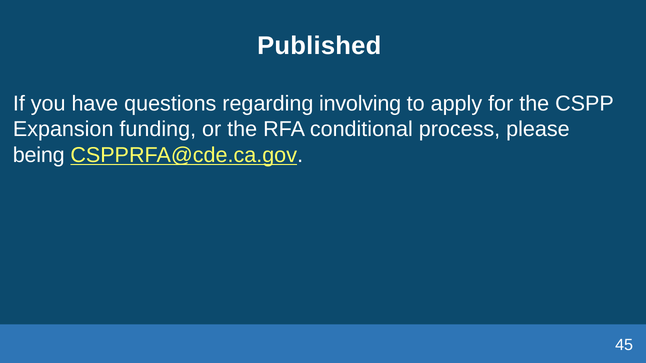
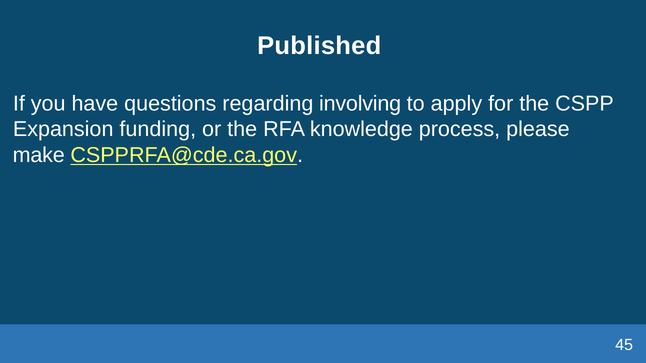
conditional: conditional -> knowledge
being: being -> make
